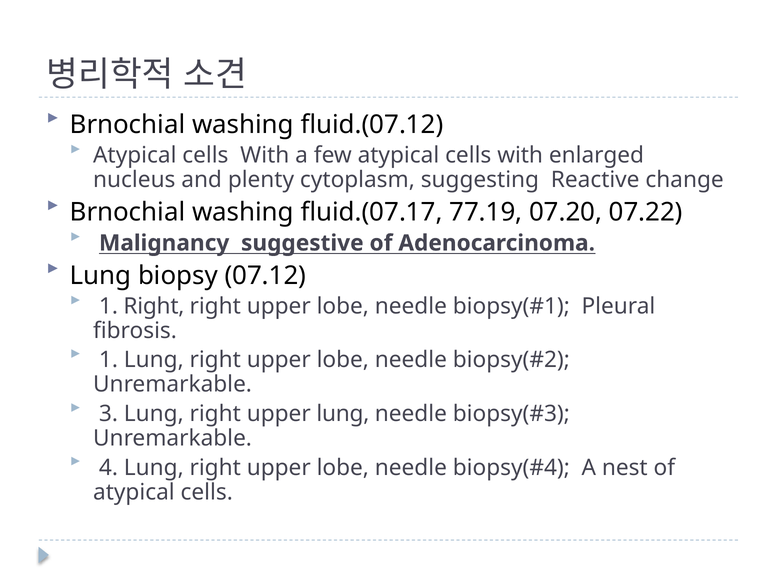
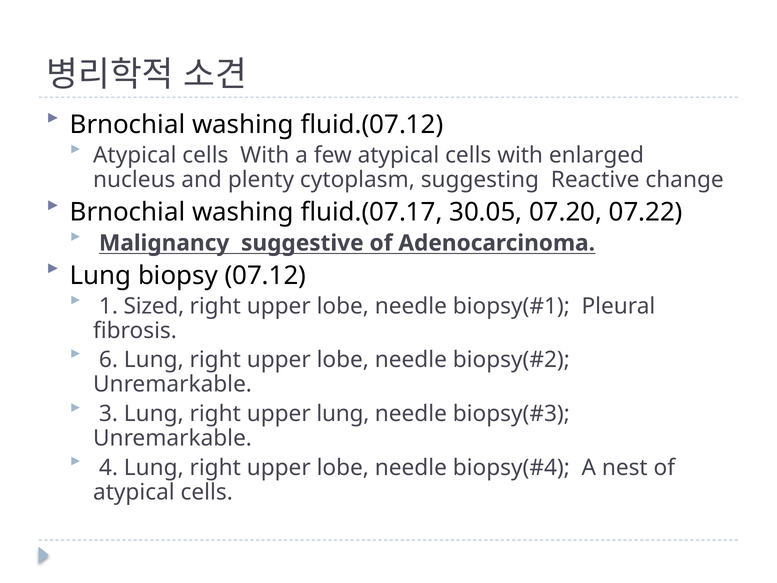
77.19: 77.19 -> 30.05
1 Right: Right -> Sized
1 at (108, 360): 1 -> 6
